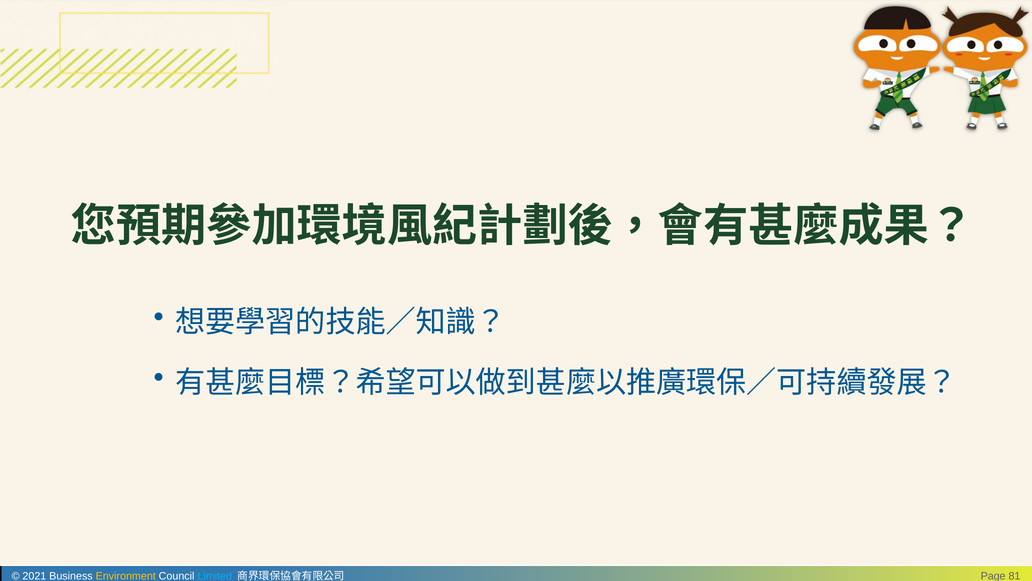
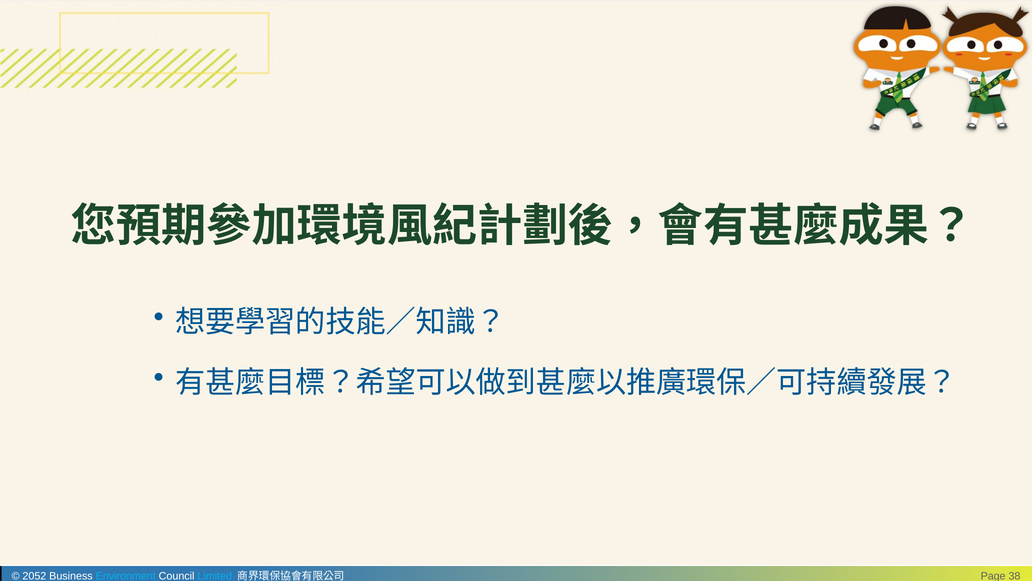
2021: 2021 -> 2052
Environment colour: yellow -> light blue
81: 81 -> 38
